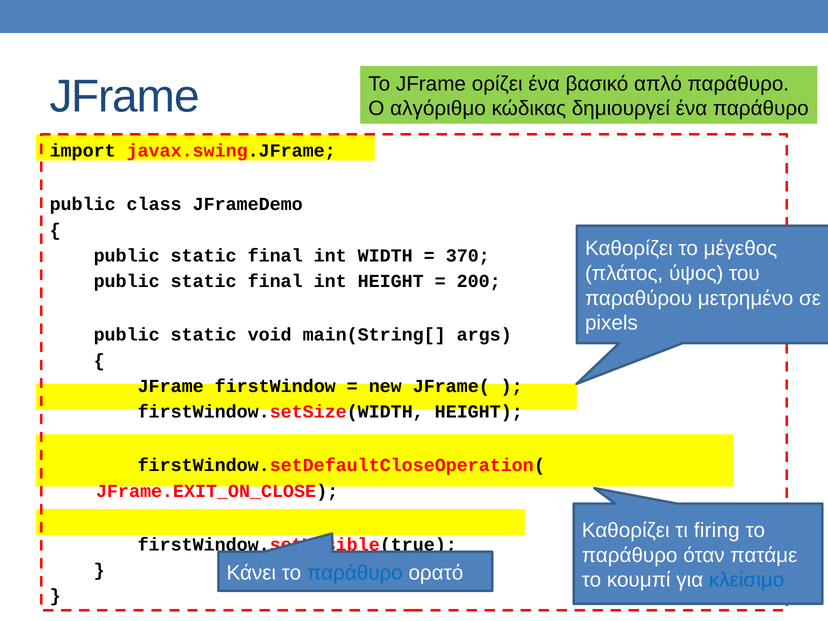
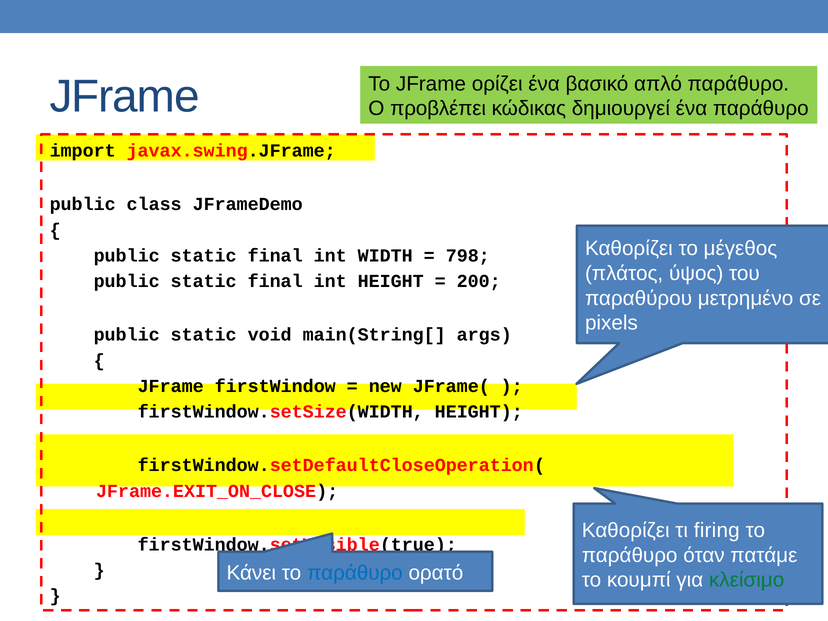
αλγόριθμο: αλγόριθμο -> προβλέπει
370: 370 -> 798
κλείσιμο colour: blue -> green
